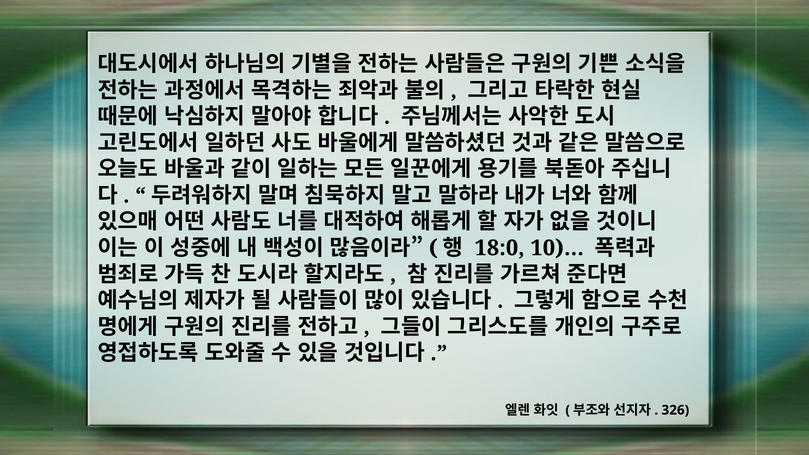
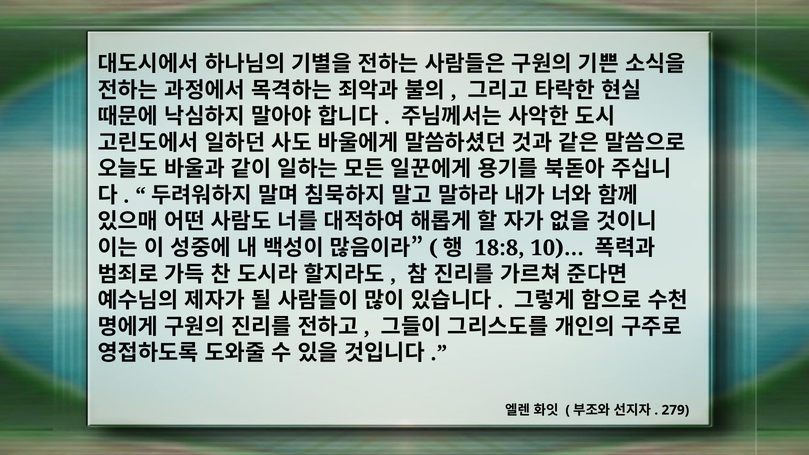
18:0: 18:0 -> 18:8
326: 326 -> 279
